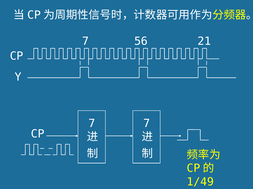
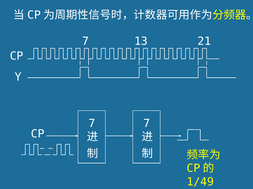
56: 56 -> 13
